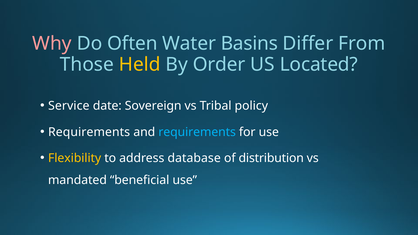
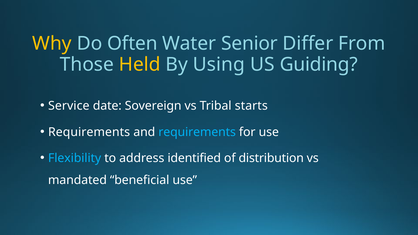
Why colour: pink -> yellow
Basins: Basins -> Senior
Order: Order -> Using
Located: Located -> Guiding
policy: policy -> starts
Flexibility colour: yellow -> light blue
database: database -> identified
